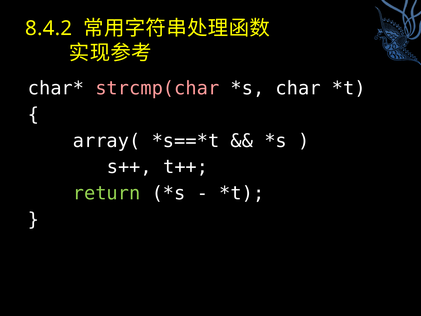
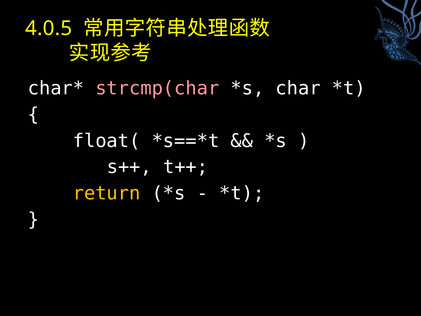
8.4.2: 8.4.2 -> 4.0.5
array(: array( -> float(
return colour: light green -> yellow
